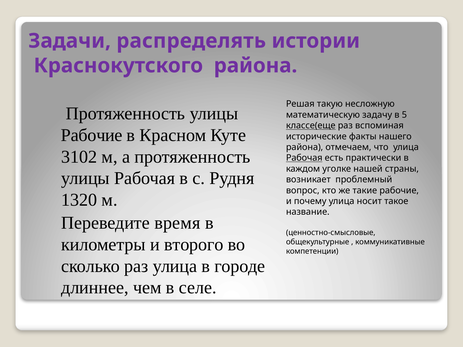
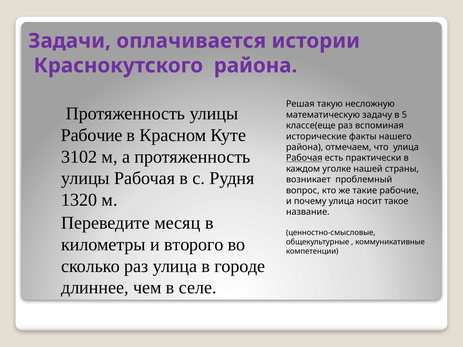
распределять: распределять -> оплачивается
классе(еще underline: present -> none
время: время -> месяц
